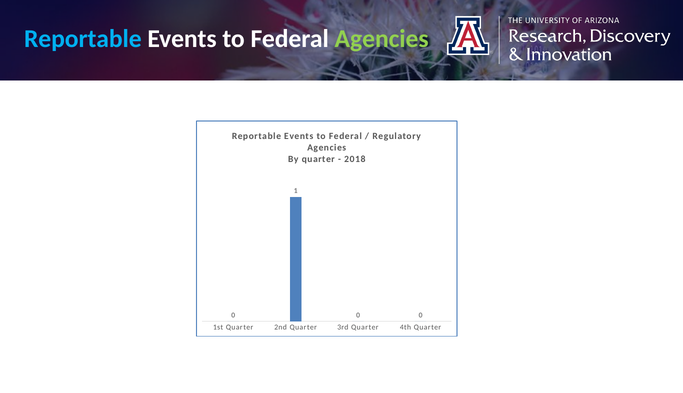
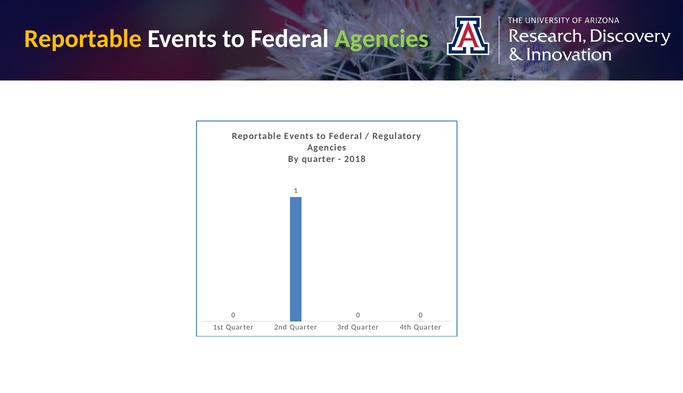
Reportable at (83, 39) colour: light blue -> yellow
